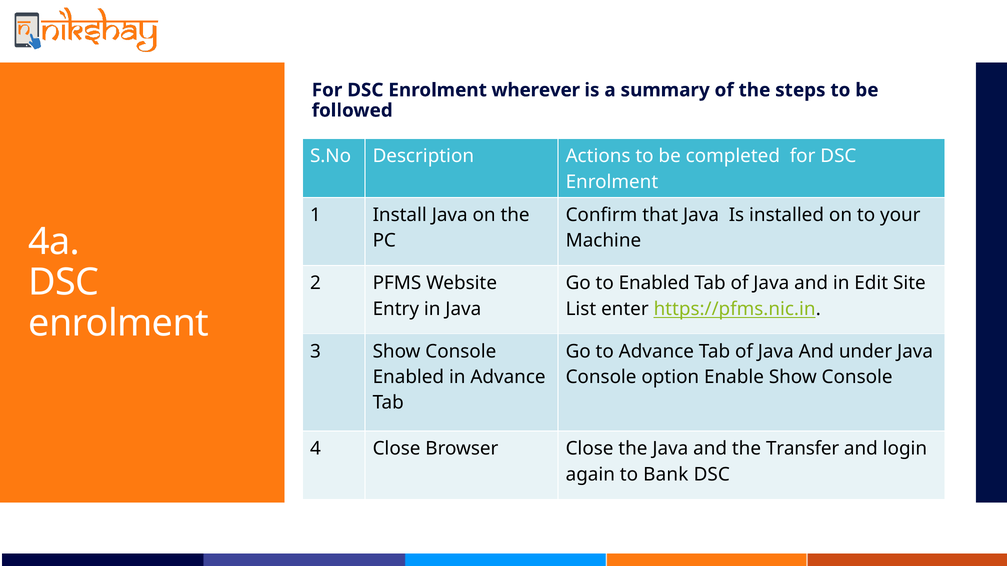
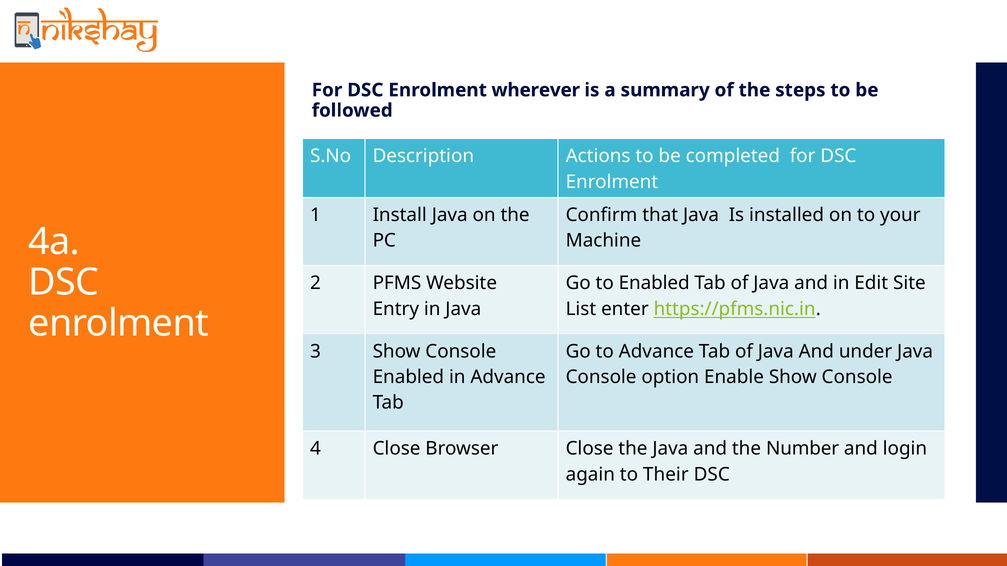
Transfer: Transfer -> Number
Bank: Bank -> Their
